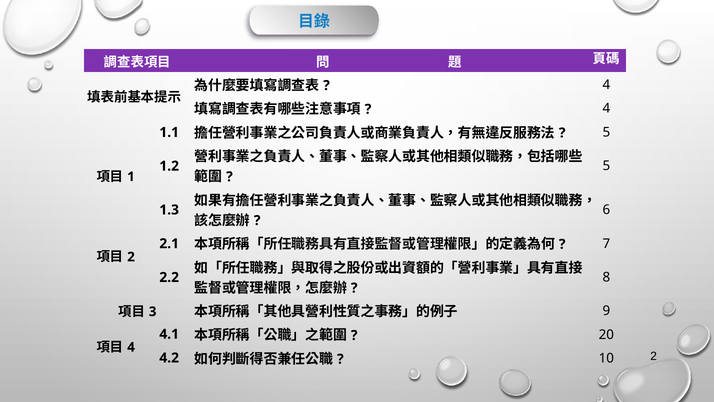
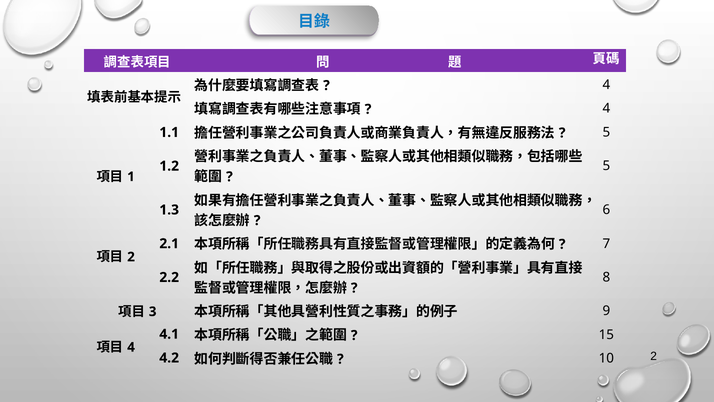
20: 20 -> 15
